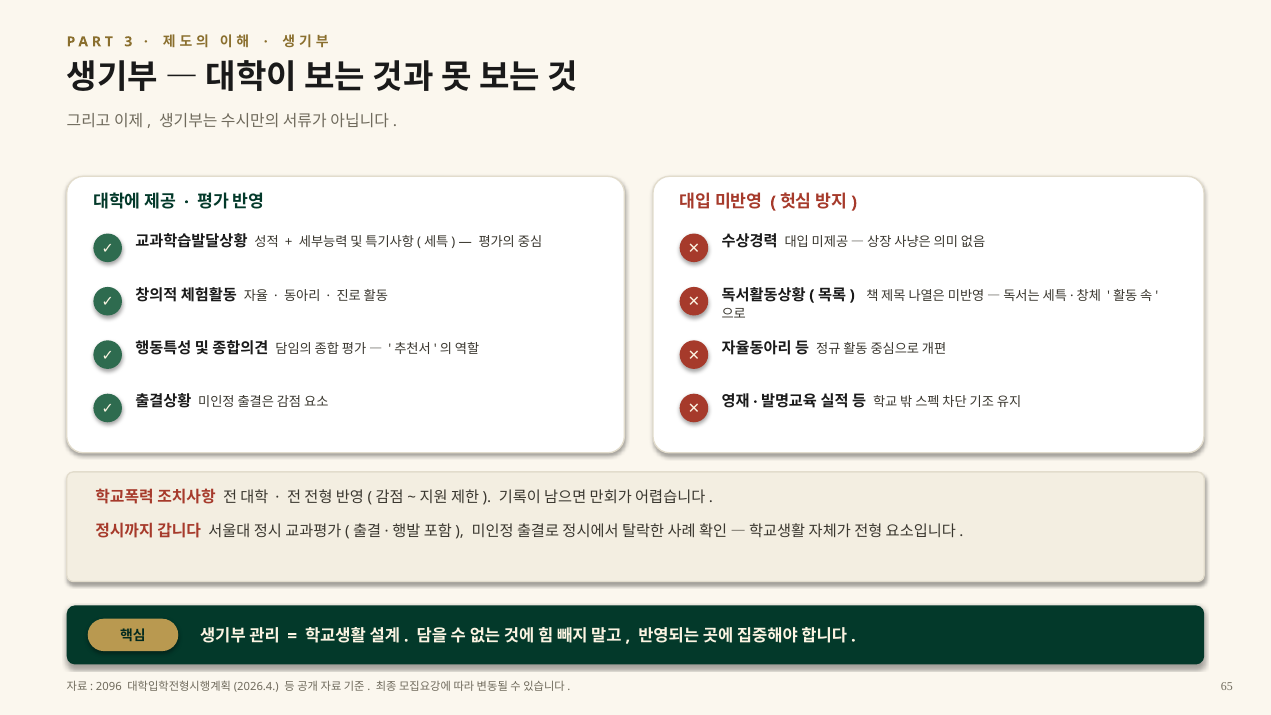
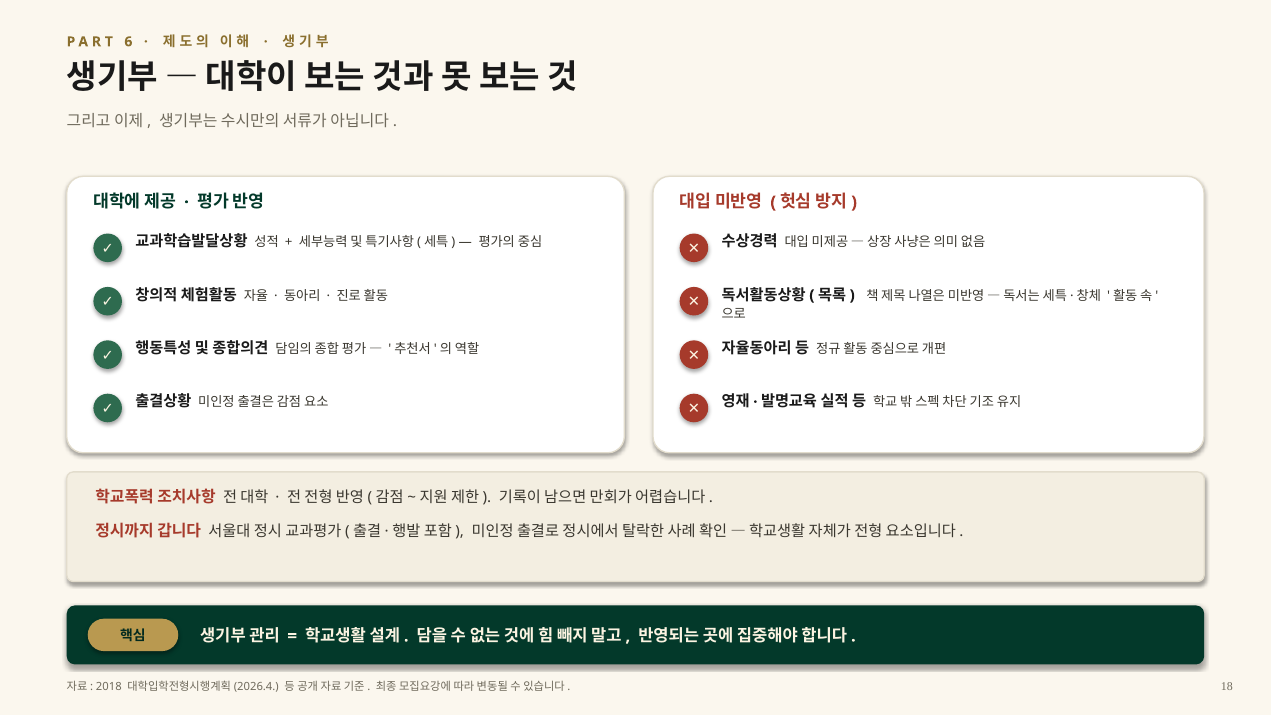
3: 3 -> 6
2096: 2096 -> 2018
65: 65 -> 18
